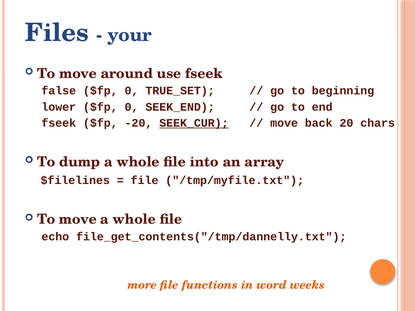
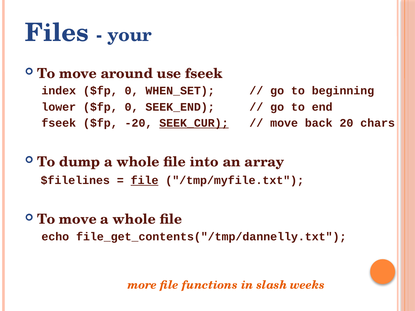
false: false -> index
TRUE_SET: TRUE_SET -> WHEN_SET
file at (145, 181) underline: none -> present
word: word -> slash
